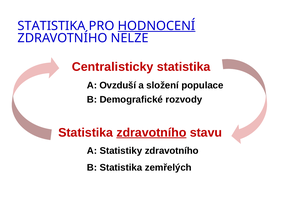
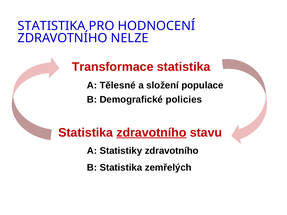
HODNOCENÍ underline: present -> none
Centralisticky: Centralisticky -> Transformace
Ovzduší: Ovzduší -> Tělesné
rozvody: rozvody -> policies
